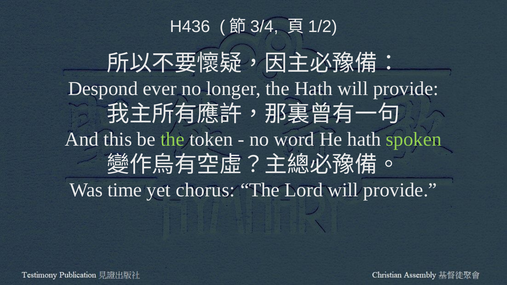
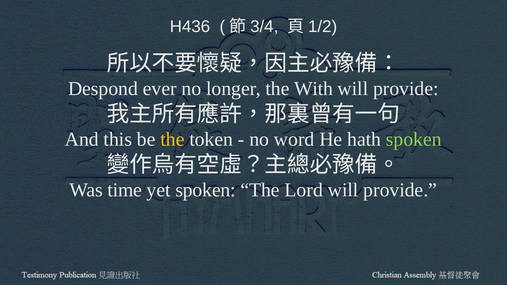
the Hath: Hath -> With
the at (172, 139) colour: light green -> yellow
yet chorus: chorus -> spoken
